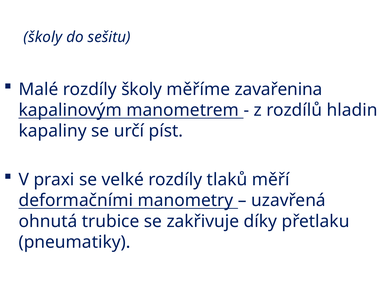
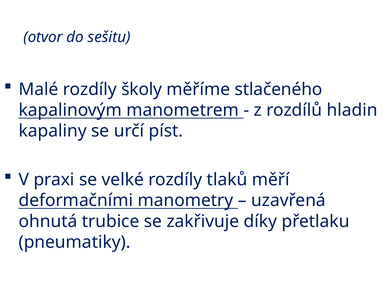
školy at (43, 37): školy -> otvor
zavařenina: zavařenina -> stlačeného
